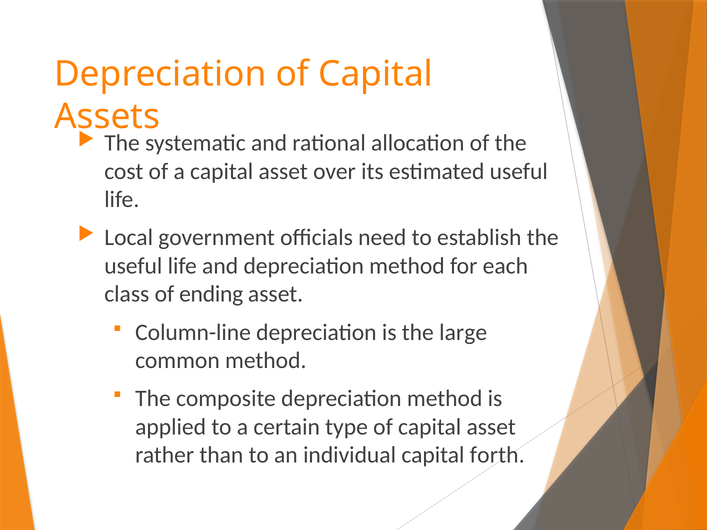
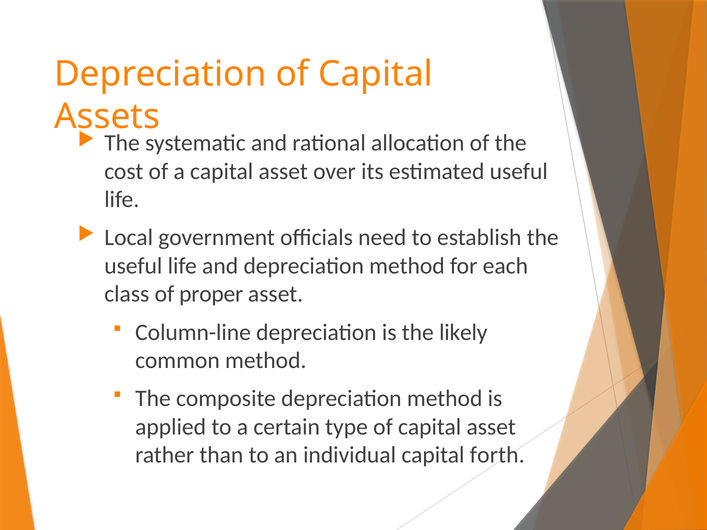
ending: ending -> proper
large: large -> likely
